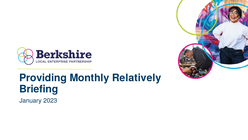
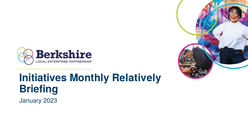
Providing: Providing -> Initiatives
